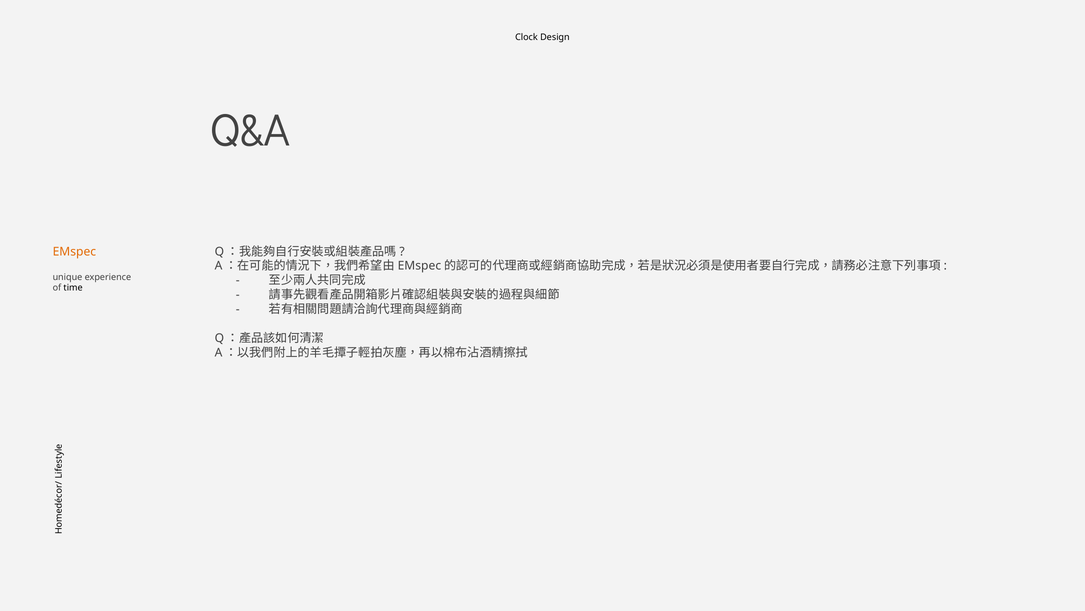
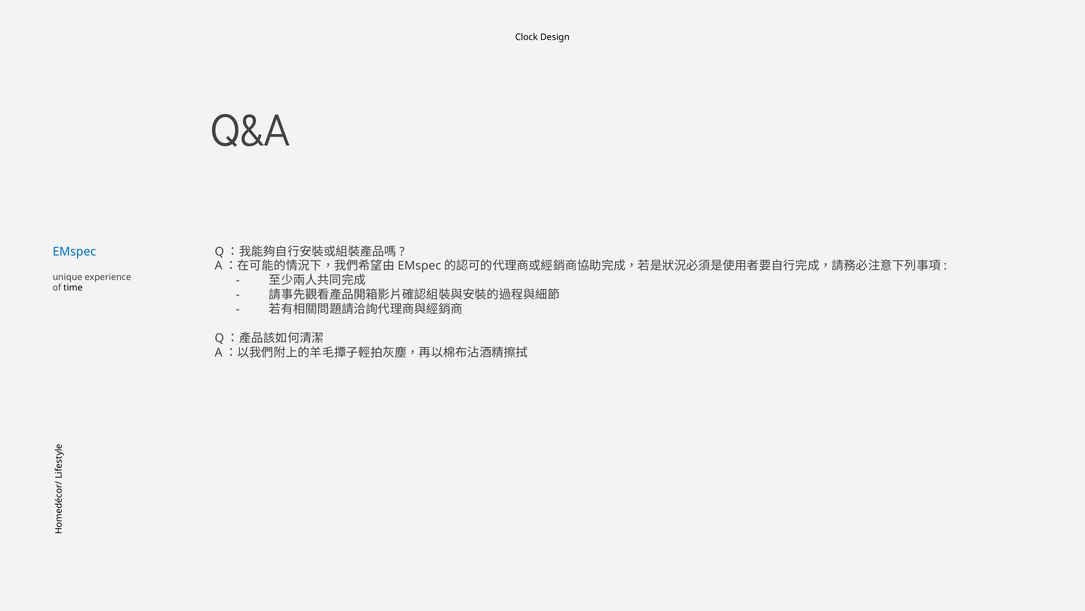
EMspec colour: orange -> blue
